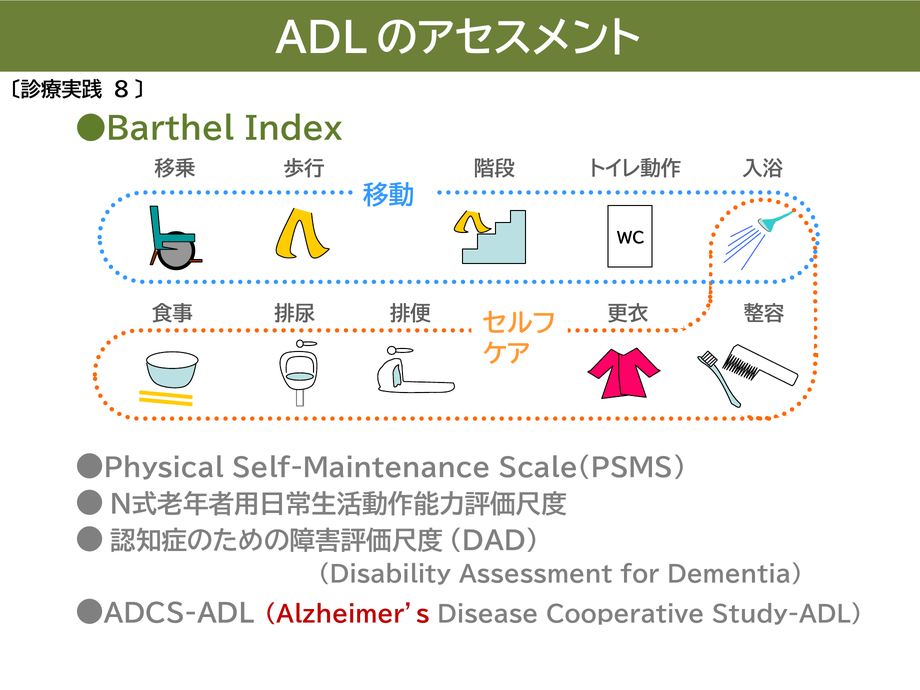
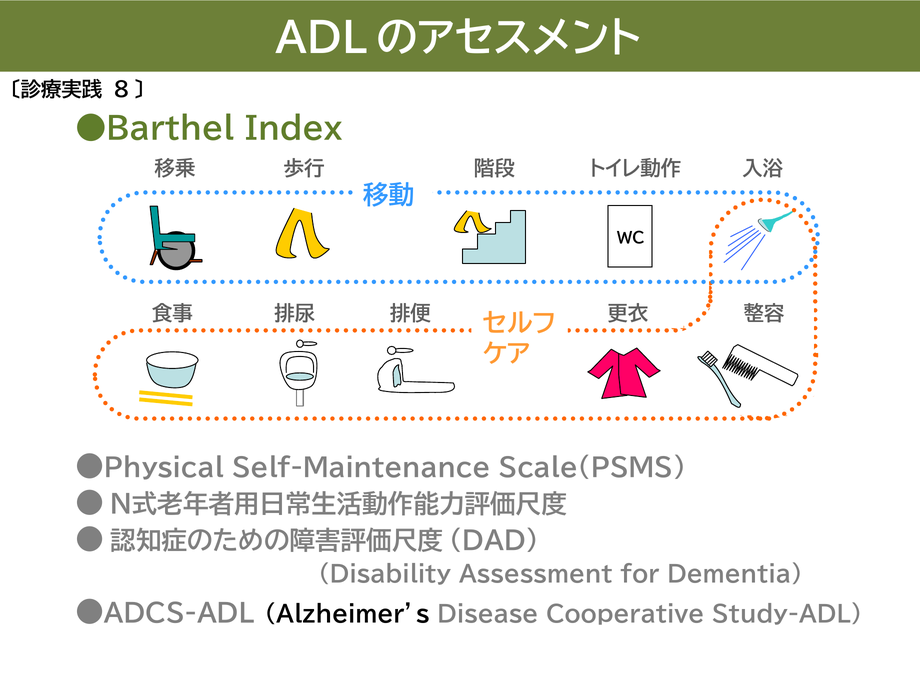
Alzheimer’s colour: red -> black
